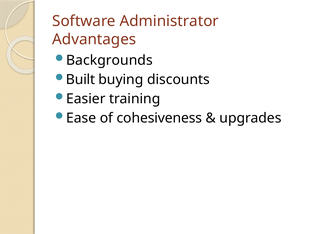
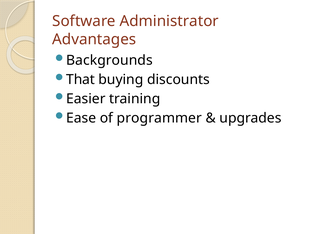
Built: Built -> That
cohesiveness: cohesiveness -> programmer
